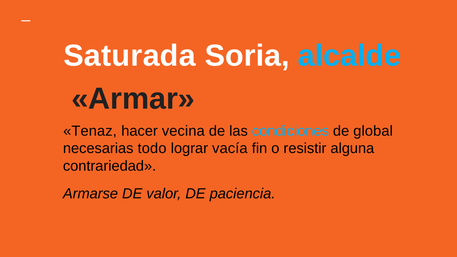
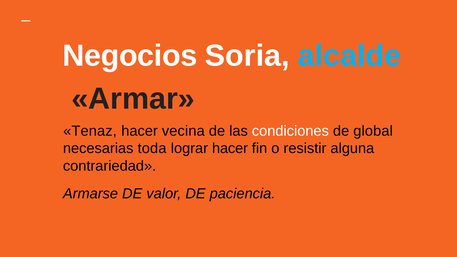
Saturada: Saturada -> Negocios
condiciones colour: light blue -> white
todo: todo -> toda
lograr vacía: vacía -> hacer
